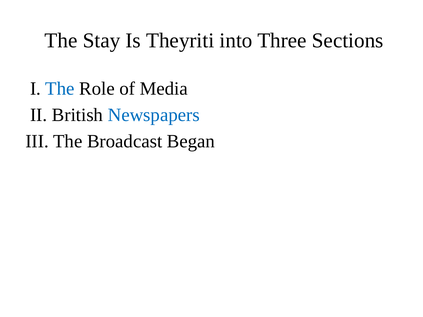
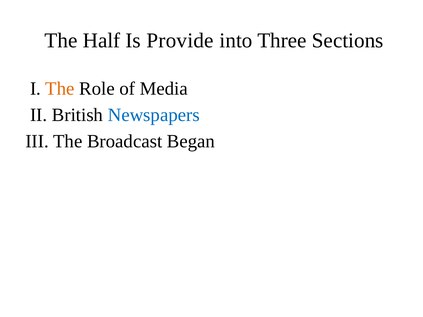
Stay: Stay -> Half
Theyriti: Theyriti -> Provide
The at (60, 89) colour: blue -> orange
